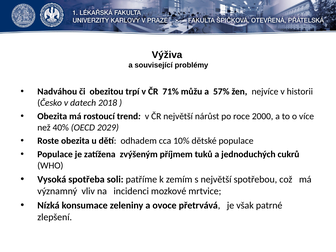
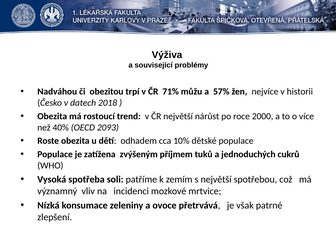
2029: 2029 -> 2093
